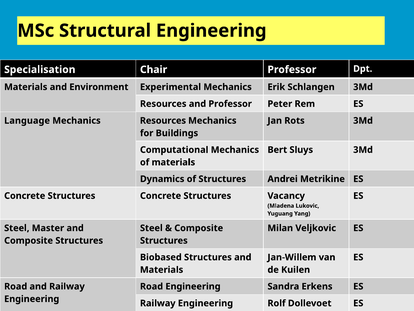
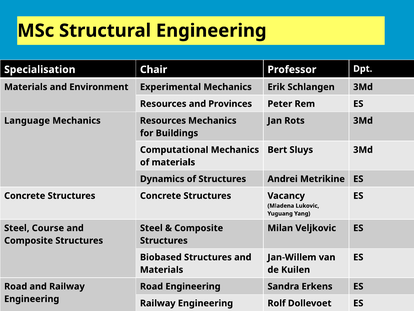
and Professor: Professor -> Provinces
Master: Master -> Course
